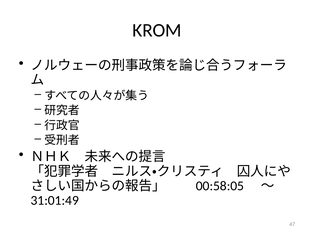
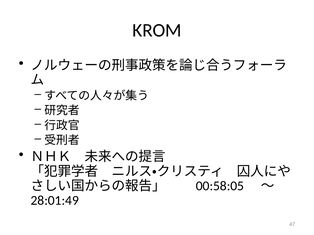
31:01:49: 31:01:49 -> 28:01:49
